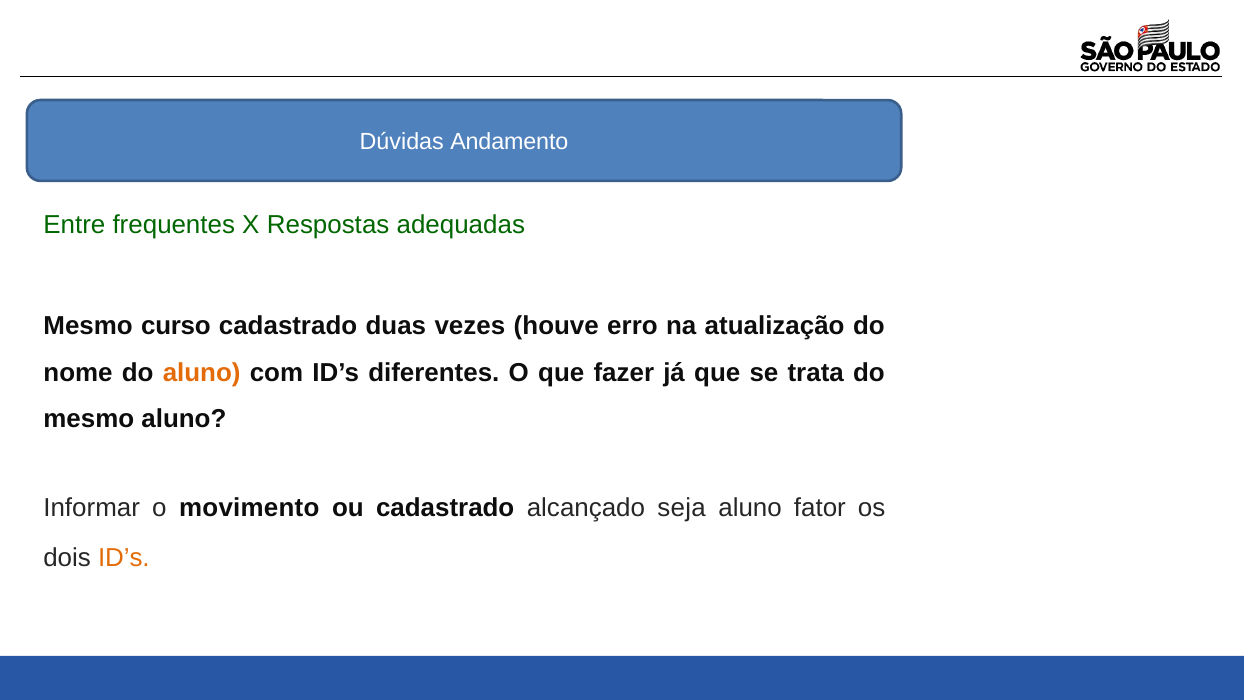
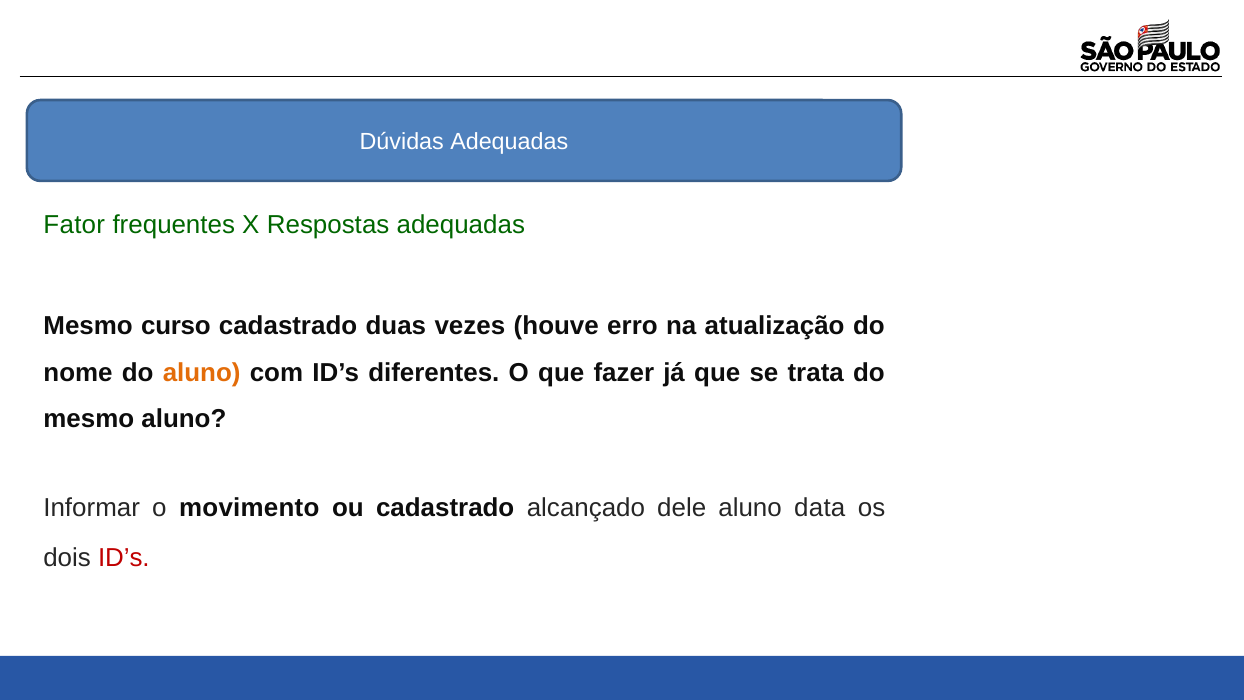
Dúvidas Andamento: Andamento -> Adequadas
Entre: Entre -> Fator
seja: seja -> dele
fator: fator -> data
ID’s at (124, 558) colour: orange -> red
